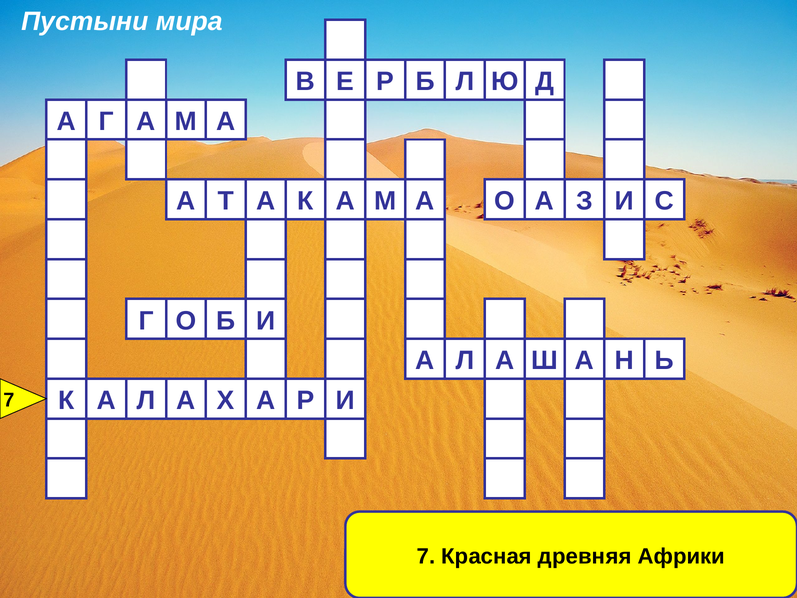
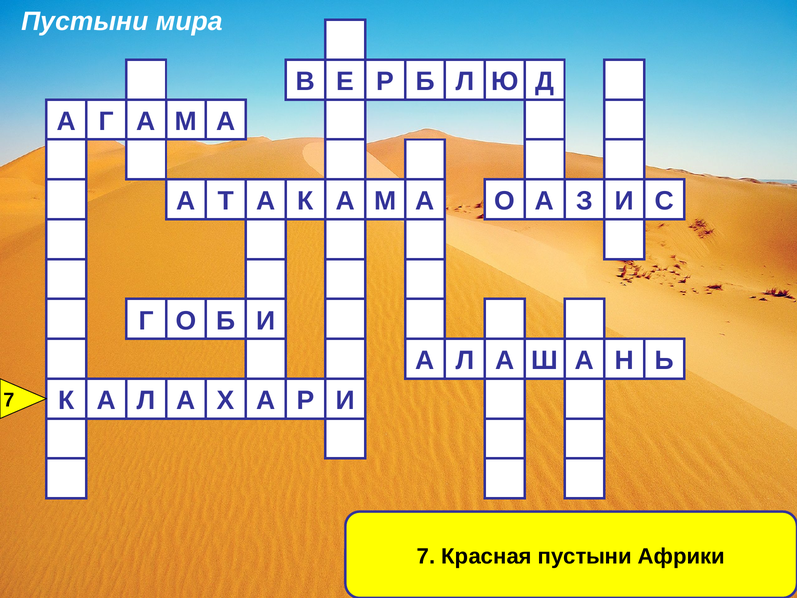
Красная древняя: древняя -> пустыни
